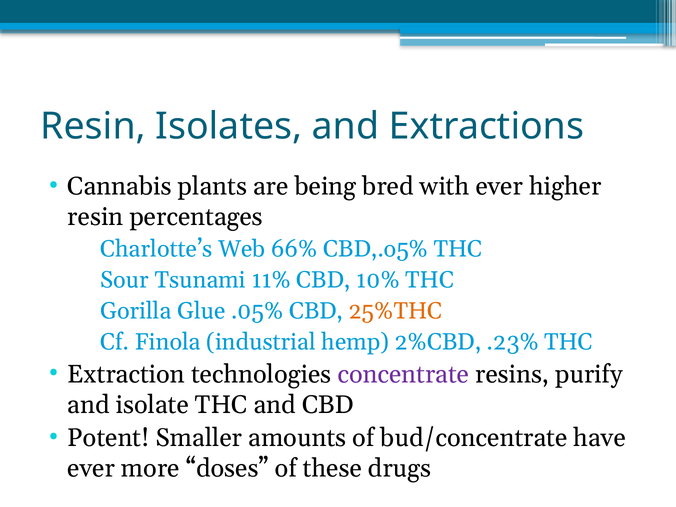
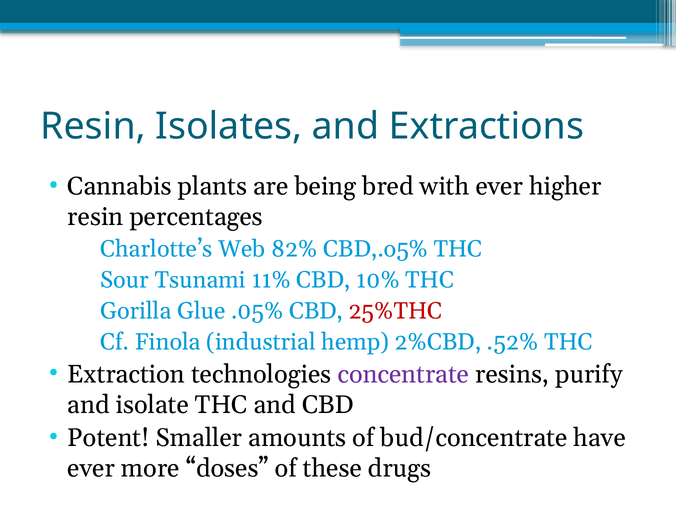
66%: 66% -> 82%
25%THC colour: orange -> red
.23%: .23% -> .52%
